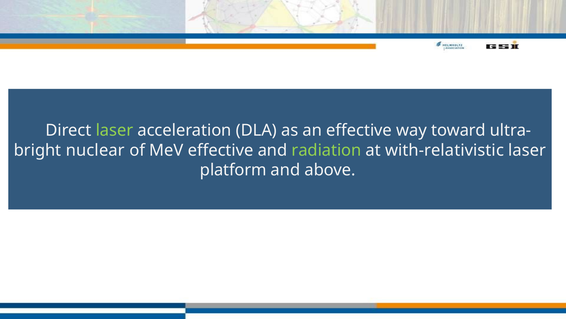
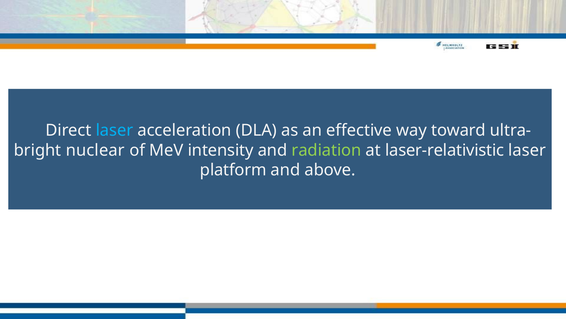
laser at (114, 130) colour: light green -> light blue
MeV effective: effective -> intensity
with-relativistic: with-relativistic -> laser-relativistic
